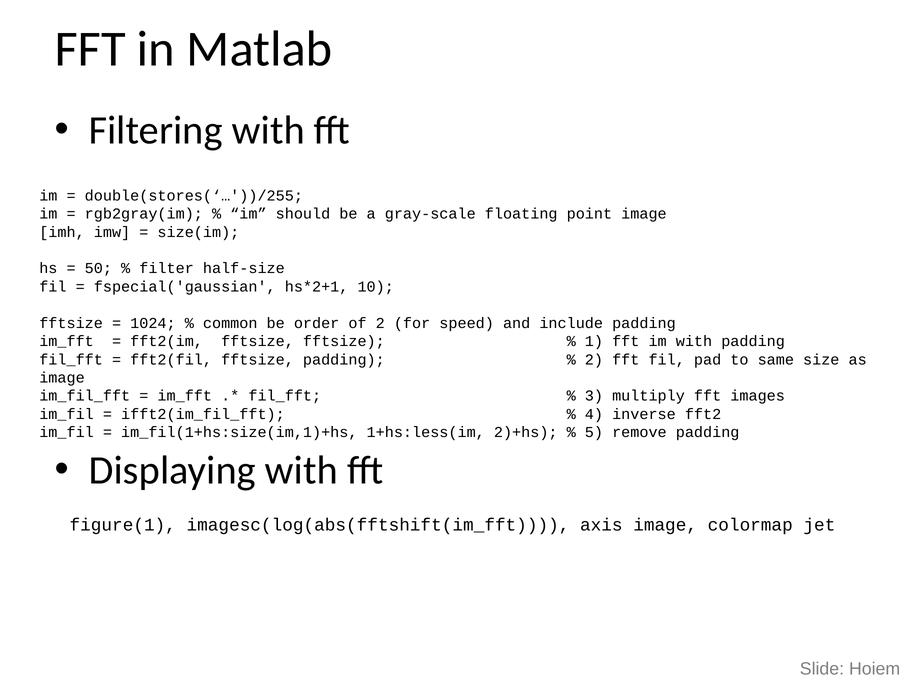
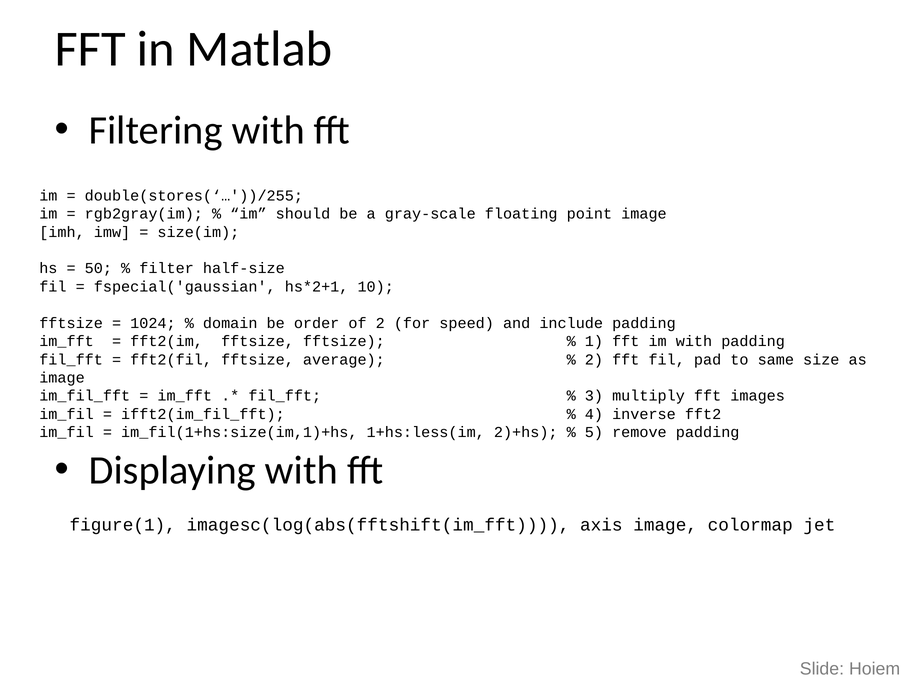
common: common -> domain
fftsize padding: padding -> average
